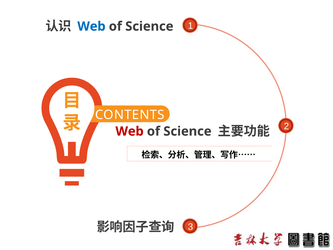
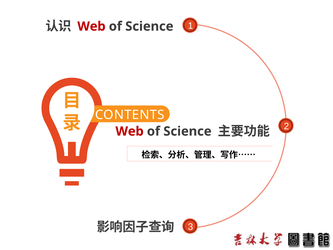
Web at (91, 26) colour: blue -> red
